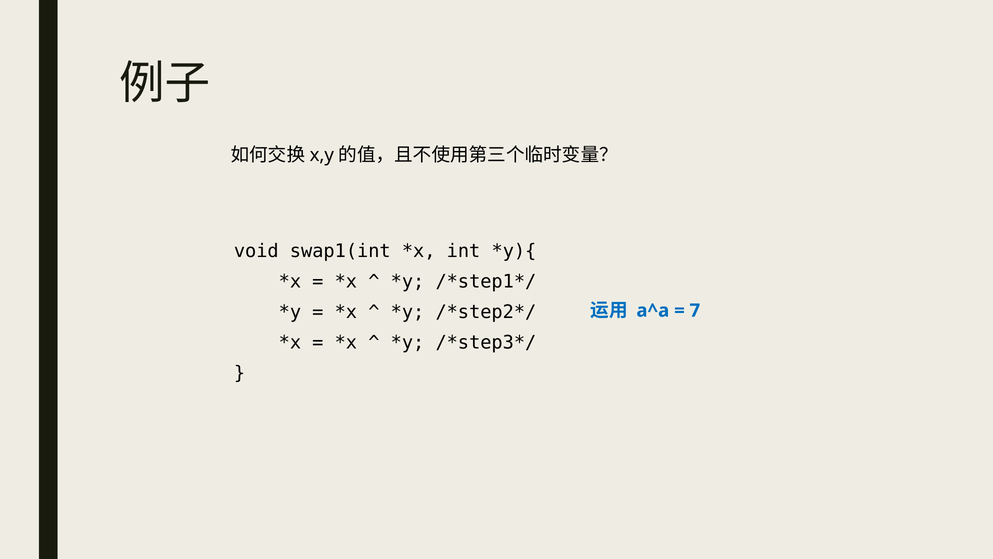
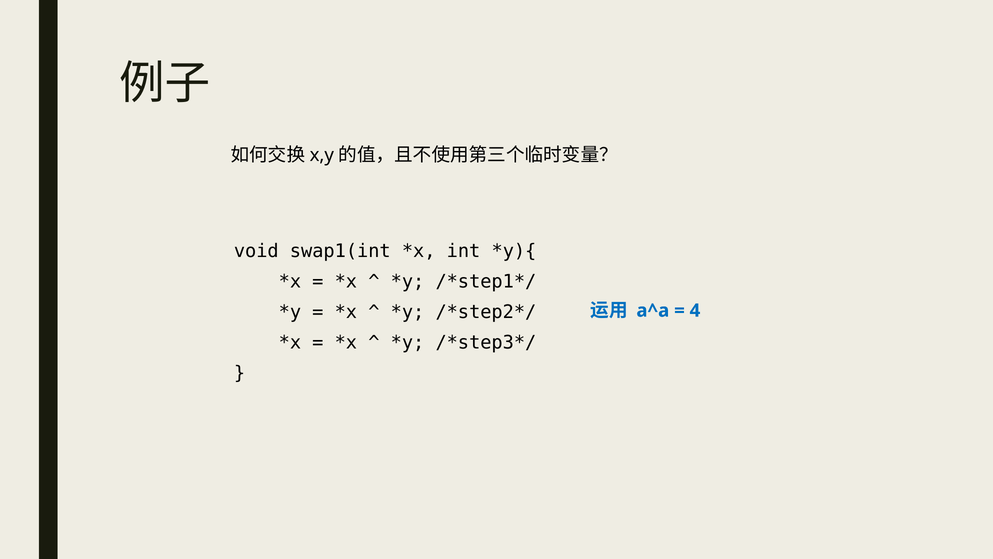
7: 7 -> 4
